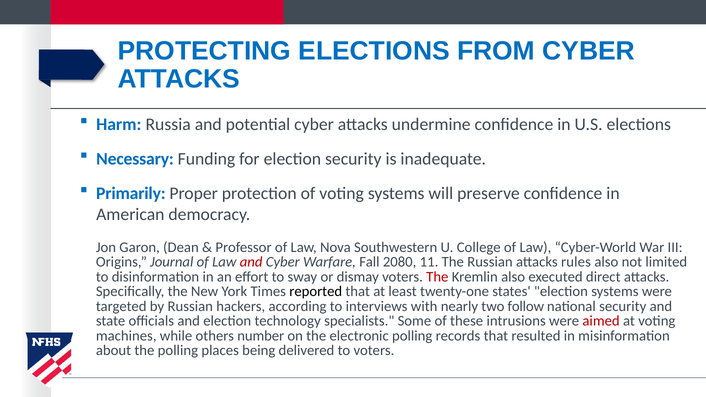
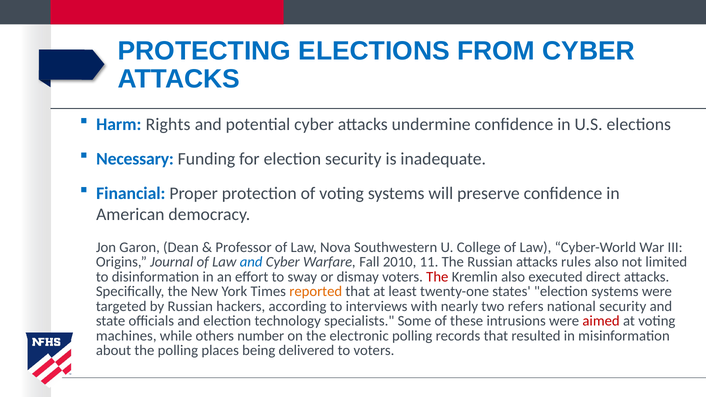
Russia: Russia -> Rights
Primarily: Primarily -> Financial
and at (251, 262) colour: red -> blue
2080: 2080 -> 2010
reported colour: black -> orange
follow: follow -> refers
